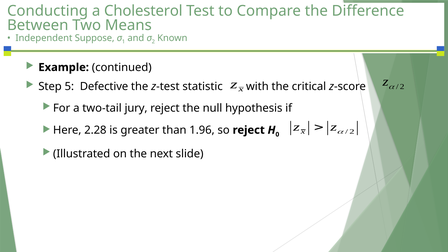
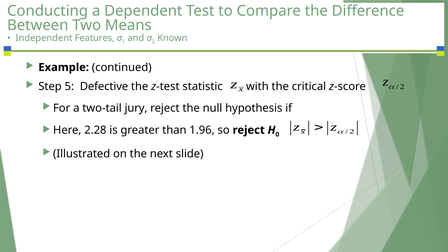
Cholesterol: Cholesterol -> Dependent
Suppose: Suppose -> Features
